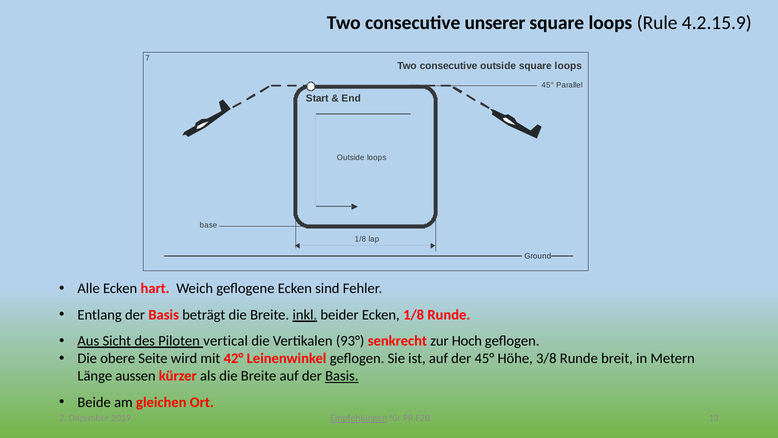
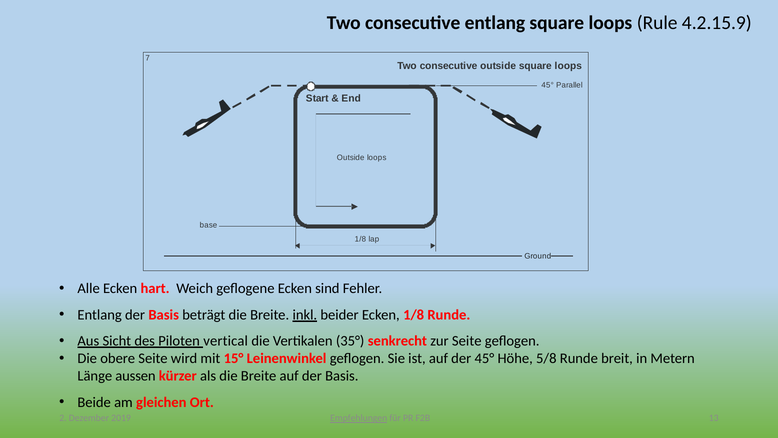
consecutive unserer: unserer -> entlang
93°: 93° -> 35°
zur Hoch: Hoch -> Seite
42°: 42° -> 15°
3/8: 3/8 -> 5/8
Basis at (342, 376) underline: present -> none
